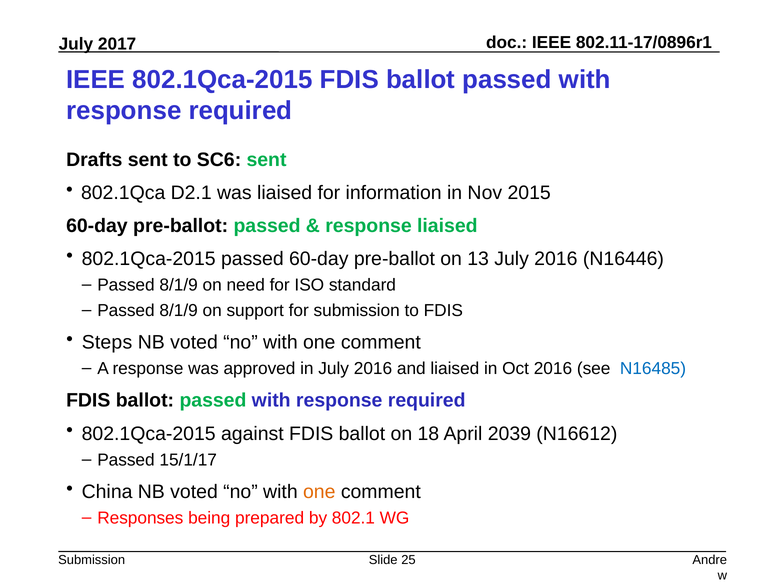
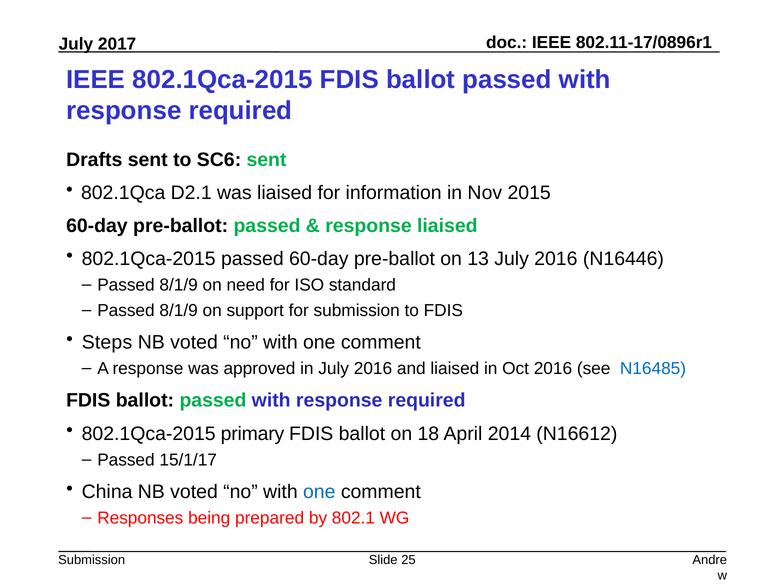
against: against -> primary
2039: 2039 -> 2014
one at (319, 491) colour: orange -> blue
